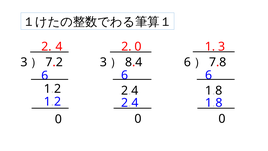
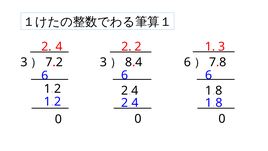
4 0: 0 -> 2
